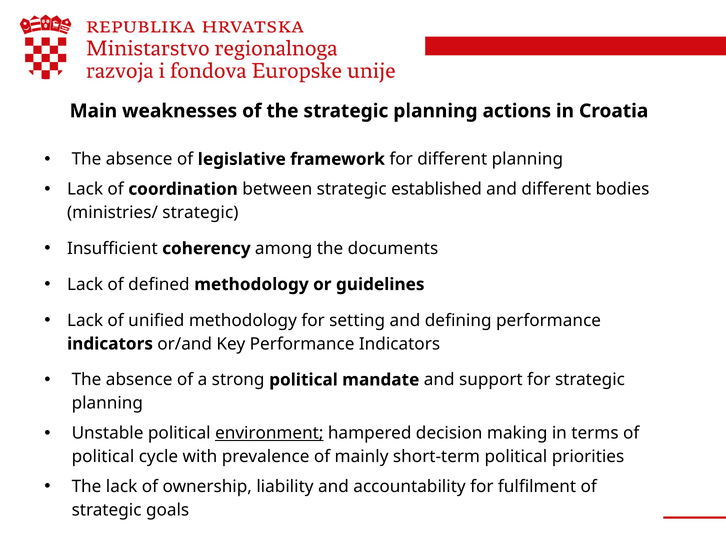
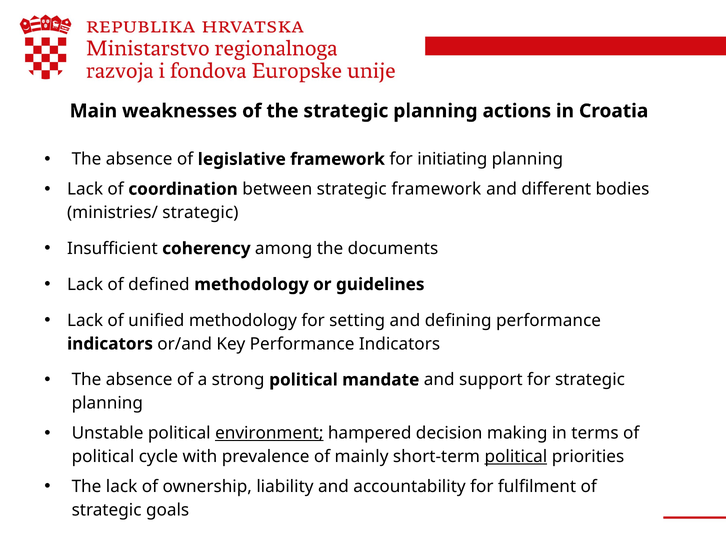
for different: different -> initiating
strategic established: established -> framework
political at (516, 457) underline: none -> present
